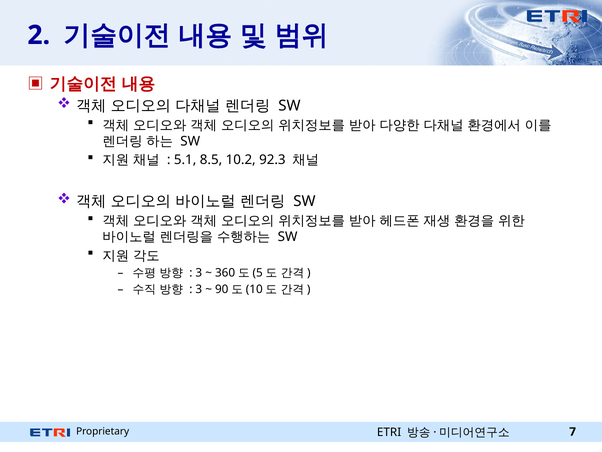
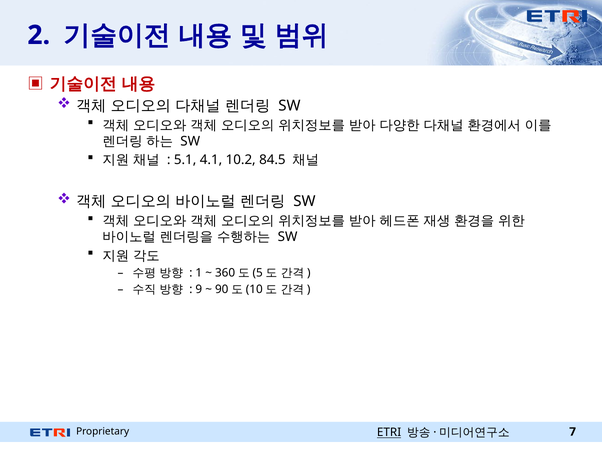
8.5: 8.5 -> 4.1
92.3: 92.3 -> 84.5
3 at (199, 273): 3 -> 1
3 at (199, 289): 3 -> 9
ETRI underline: none -> present
